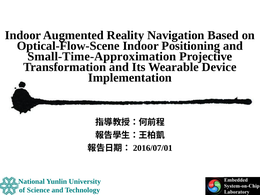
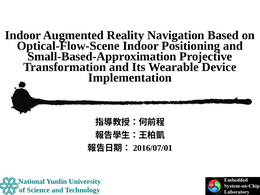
Small-Time-Approximation: Small-Time-Approximation -> Small-Based-Approximation
